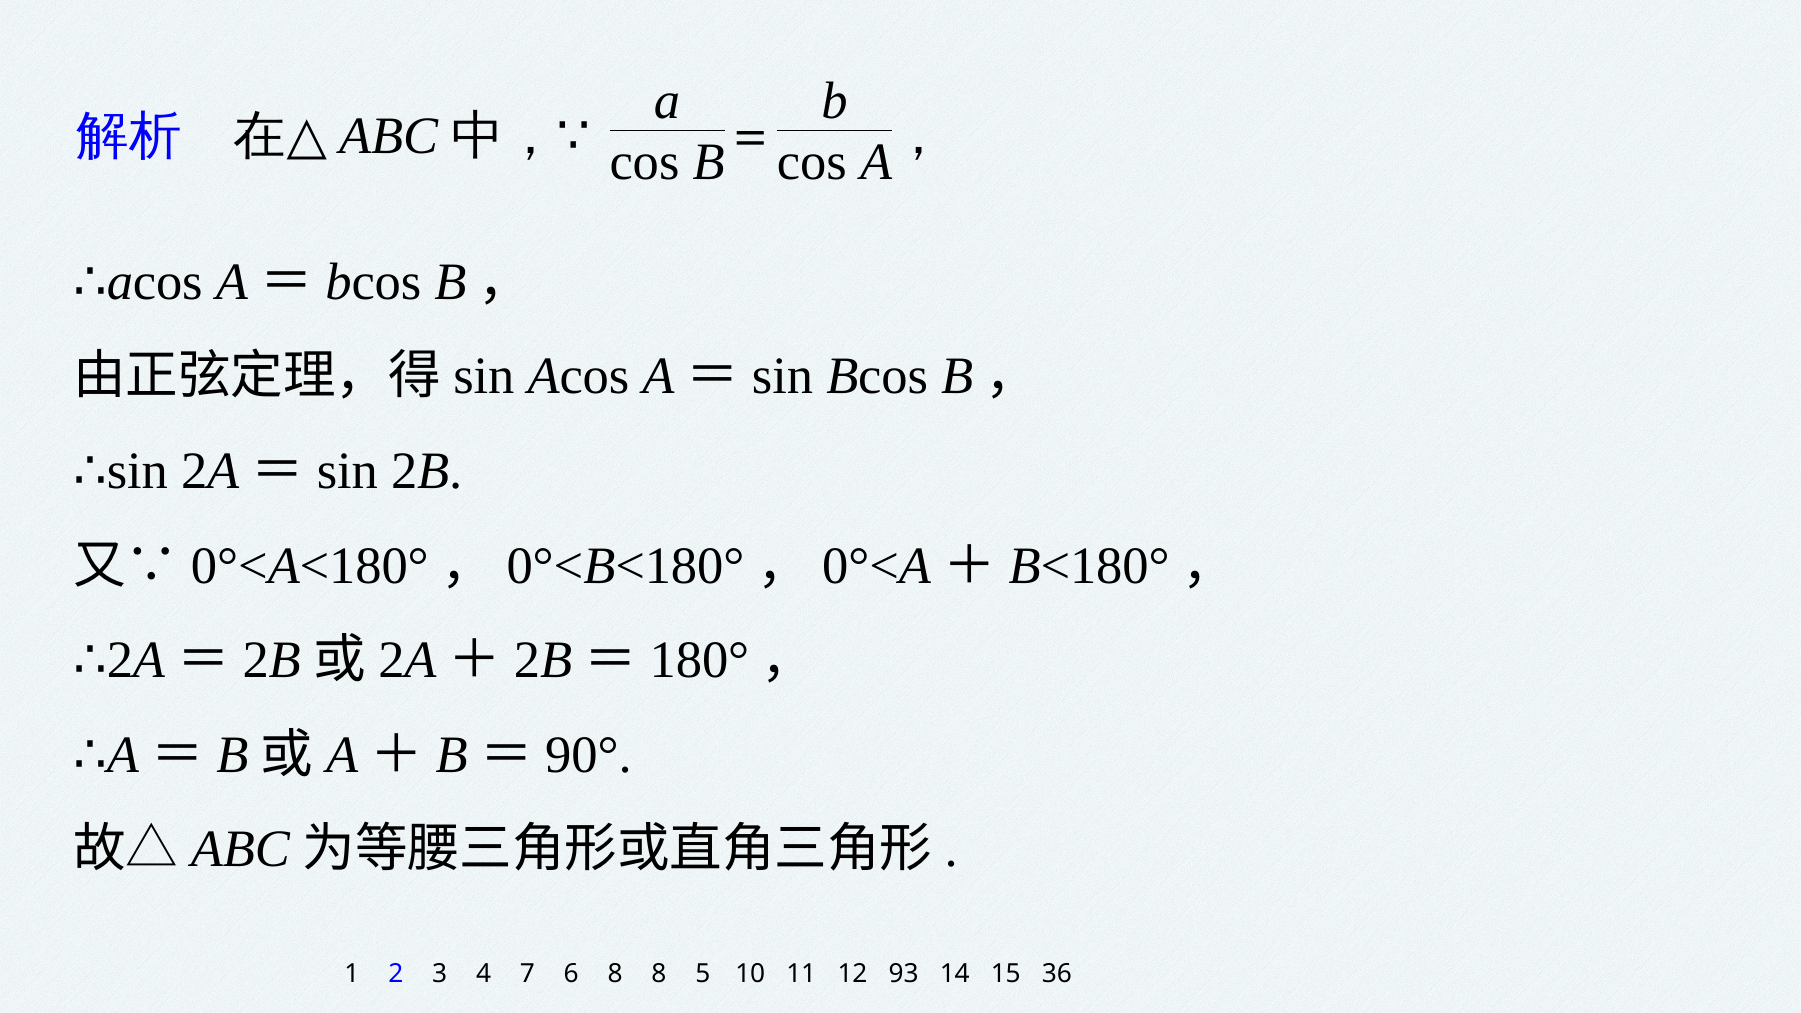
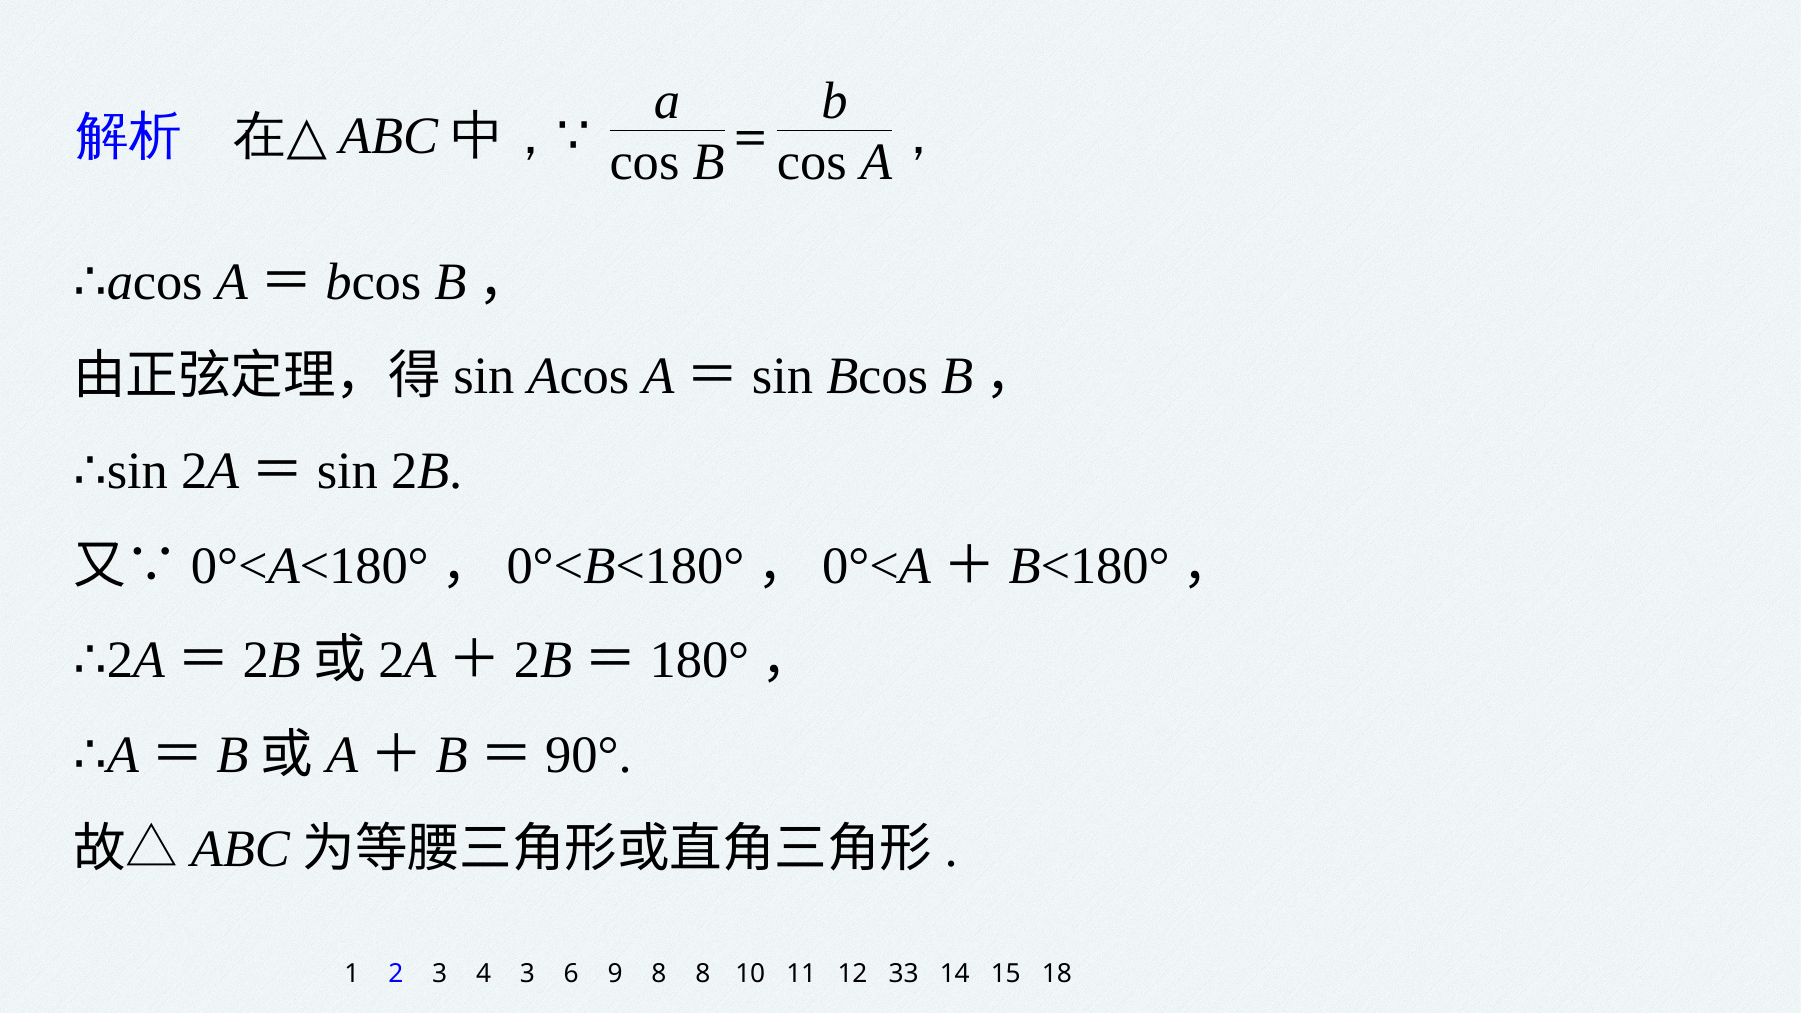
4 7: 7 -> 3
6 8: 8 -> 9
8 5: 5 -> 8
93: 93 -> 33
36: 36 -> 18
